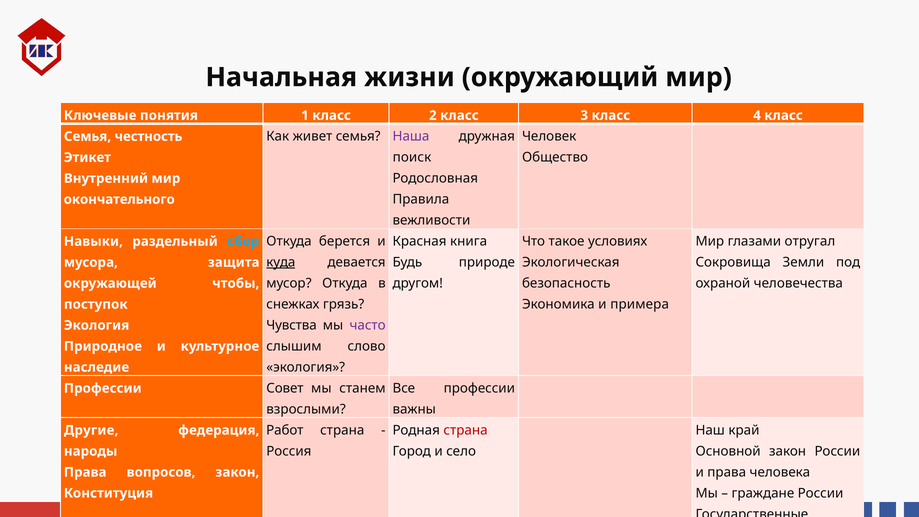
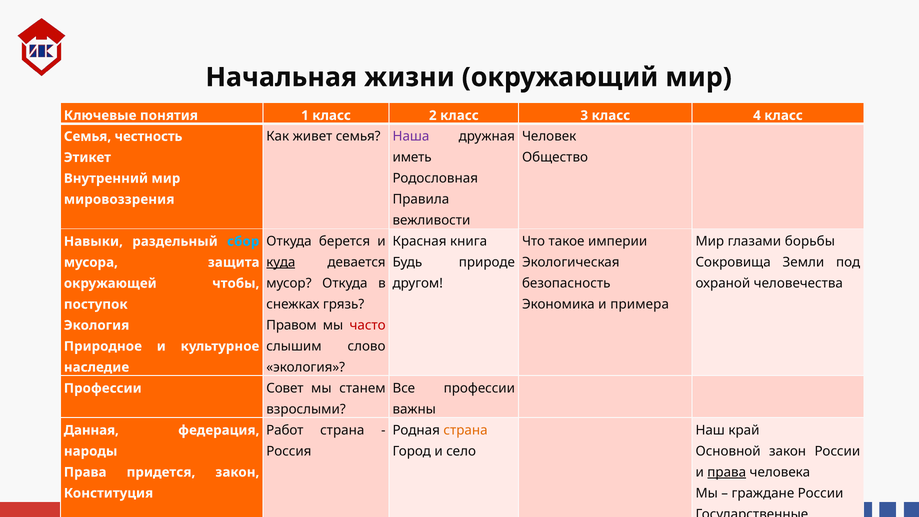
поиск: поиск -> иметь
окончательного: окончательного -> мировоззрения
условиях: условиях -> империи
отругал: отругал -> борьбы
Чувства: Чувства -> Правом
часто colour: purple -> red
страна at (465, 430) colour: red -> orange
Другие: Другие -> Данная
права at (727, 472) underline: none -> present
вопросов: вопросов -> придется
